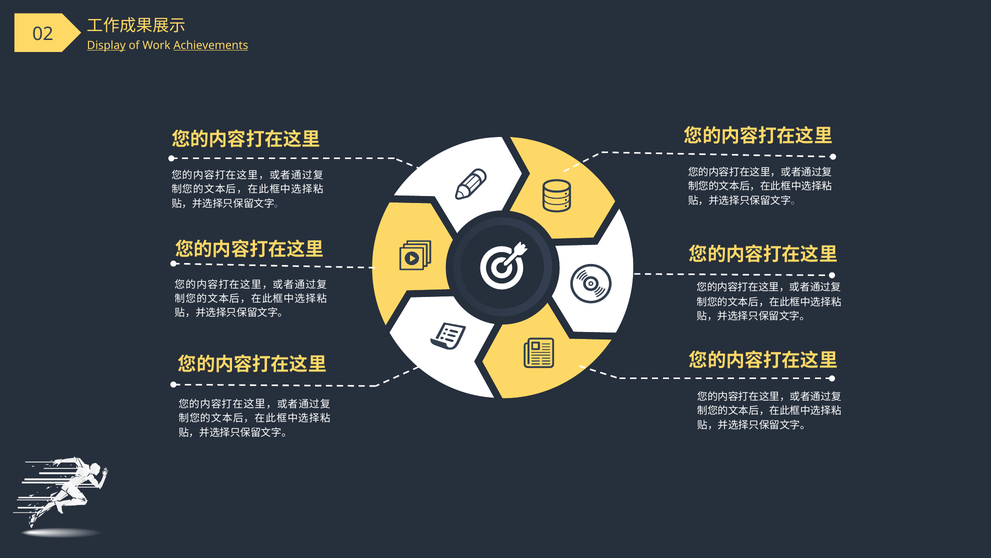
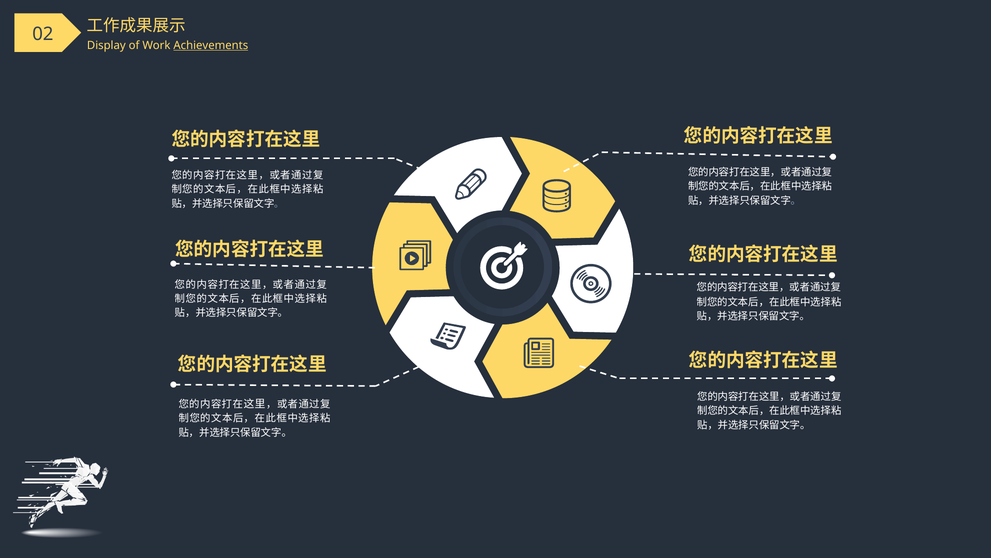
Display underline: present -> none
